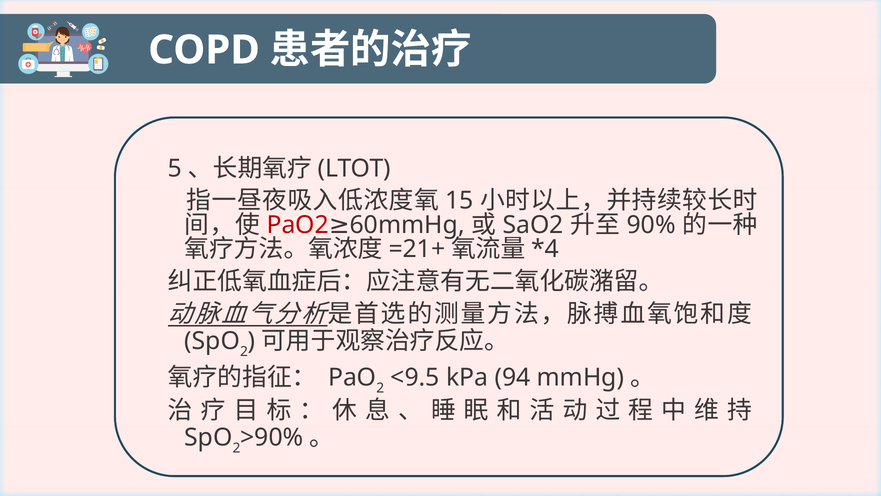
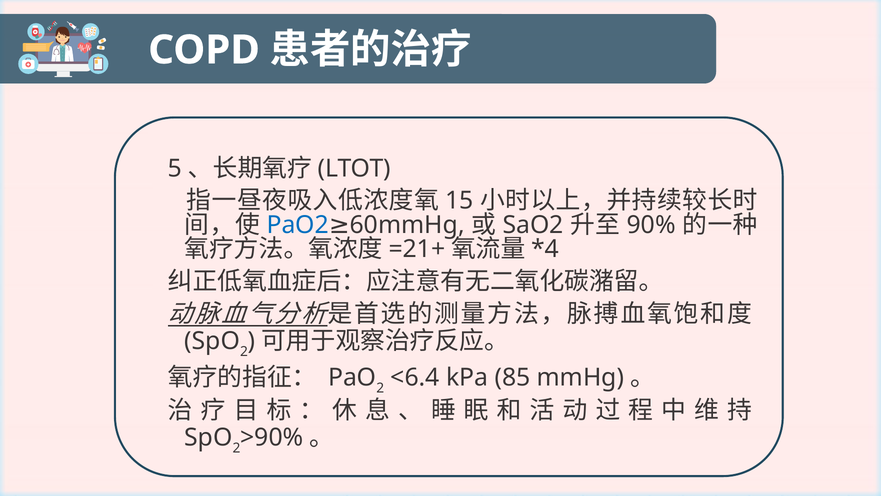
PaO2 colour: red -> blue
<9.5: <9.5 -> <6.4
94: 94 -> 85
